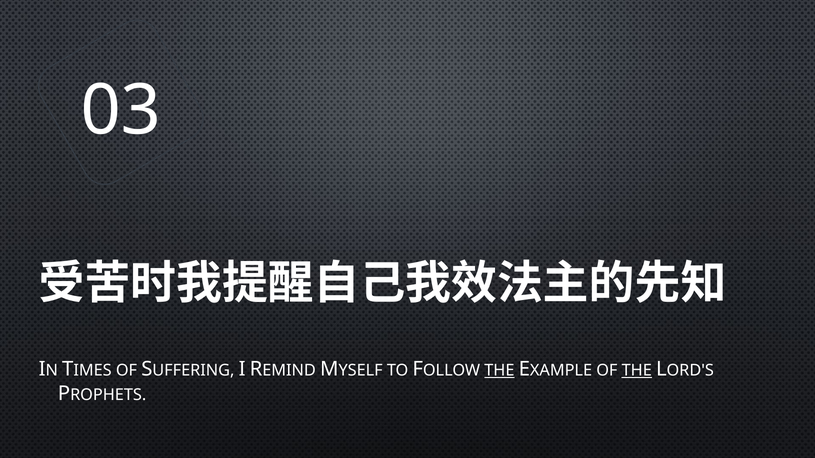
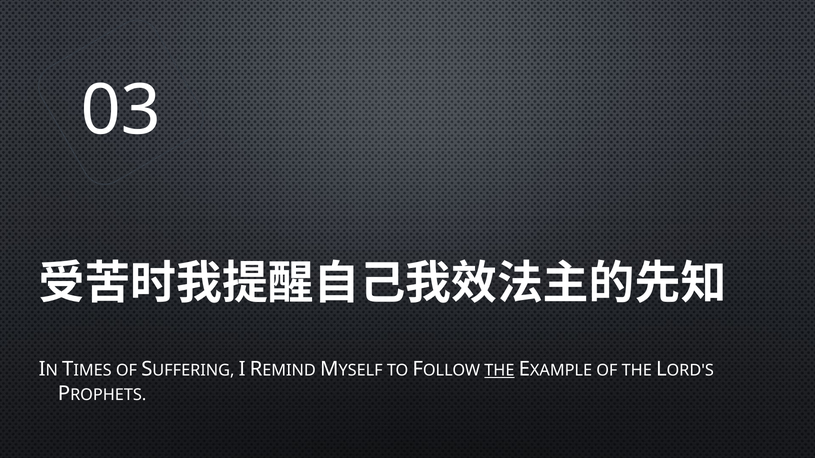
THE at (637, 371) underline: present -> none
